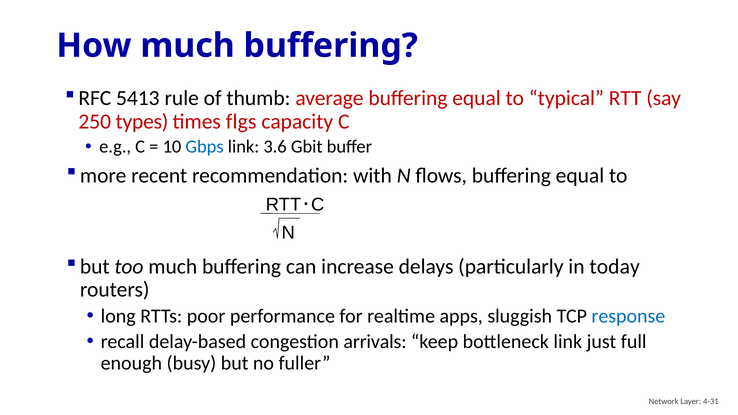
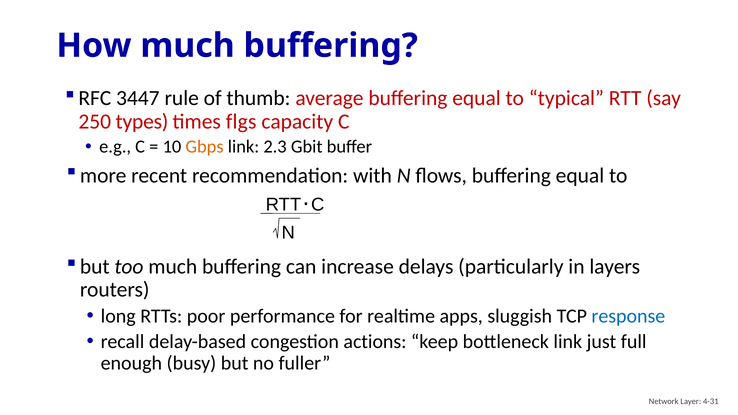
5413: 5413 -> 3447
Gbps colour: blue -> orange
3.6: 3.6 -> 2.3
today: today -> layers
arrivals: arrivals -> actions
